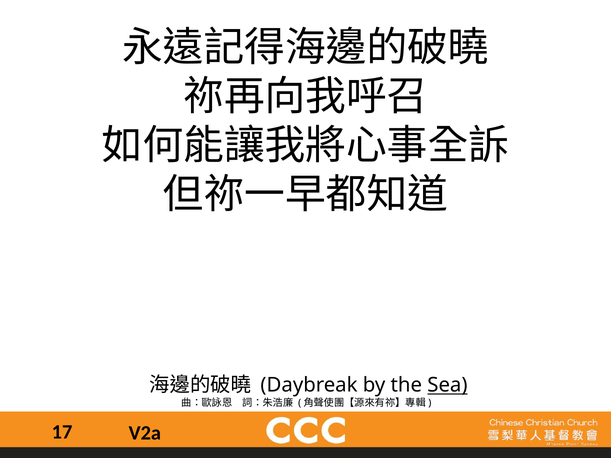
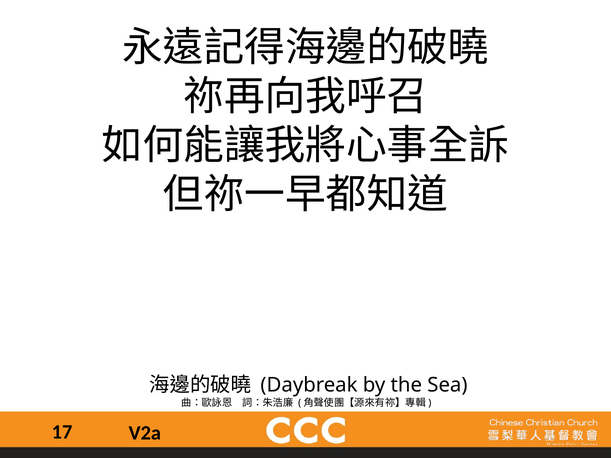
Sea underline: present -> none
